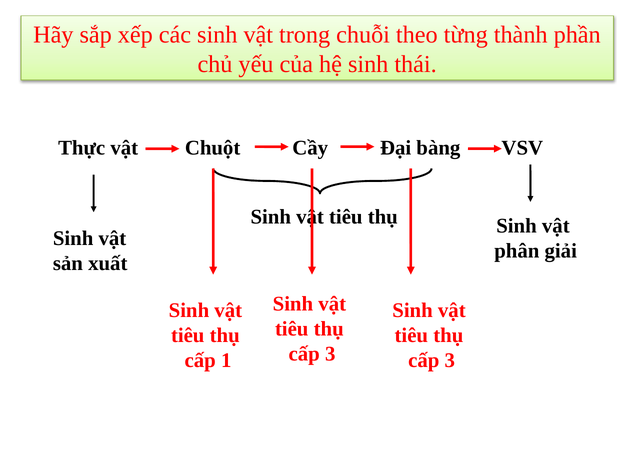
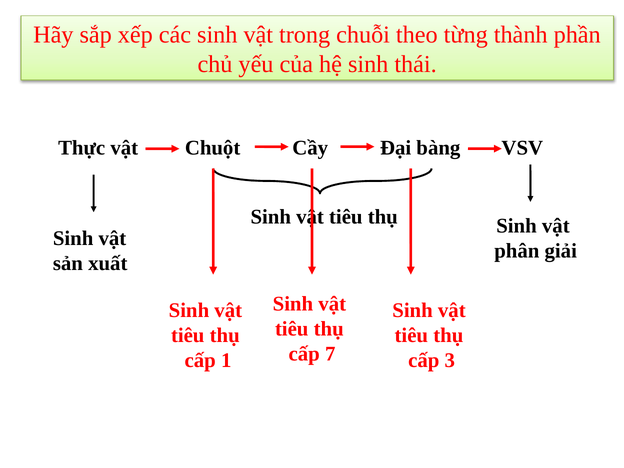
3 at (330, 354): 3 -> 7
